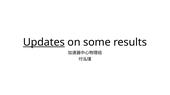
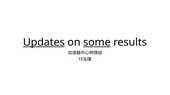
some underline: none -> present
